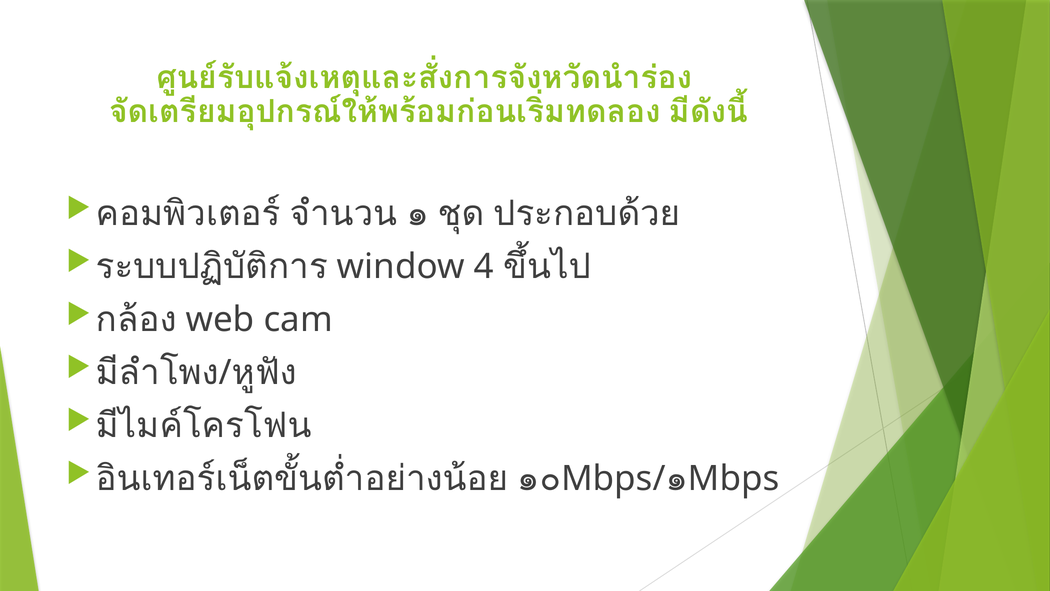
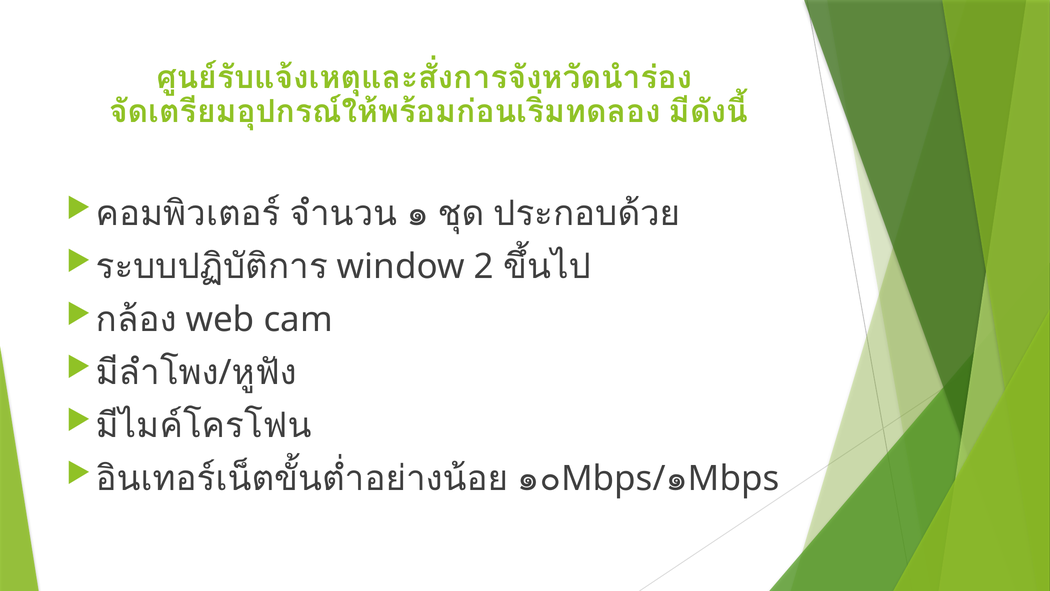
4: 4 -> 2
